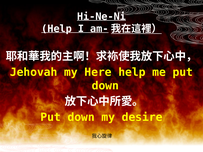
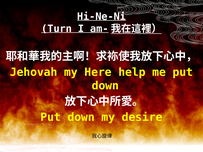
Help at (57, 29): Help -> Turn
